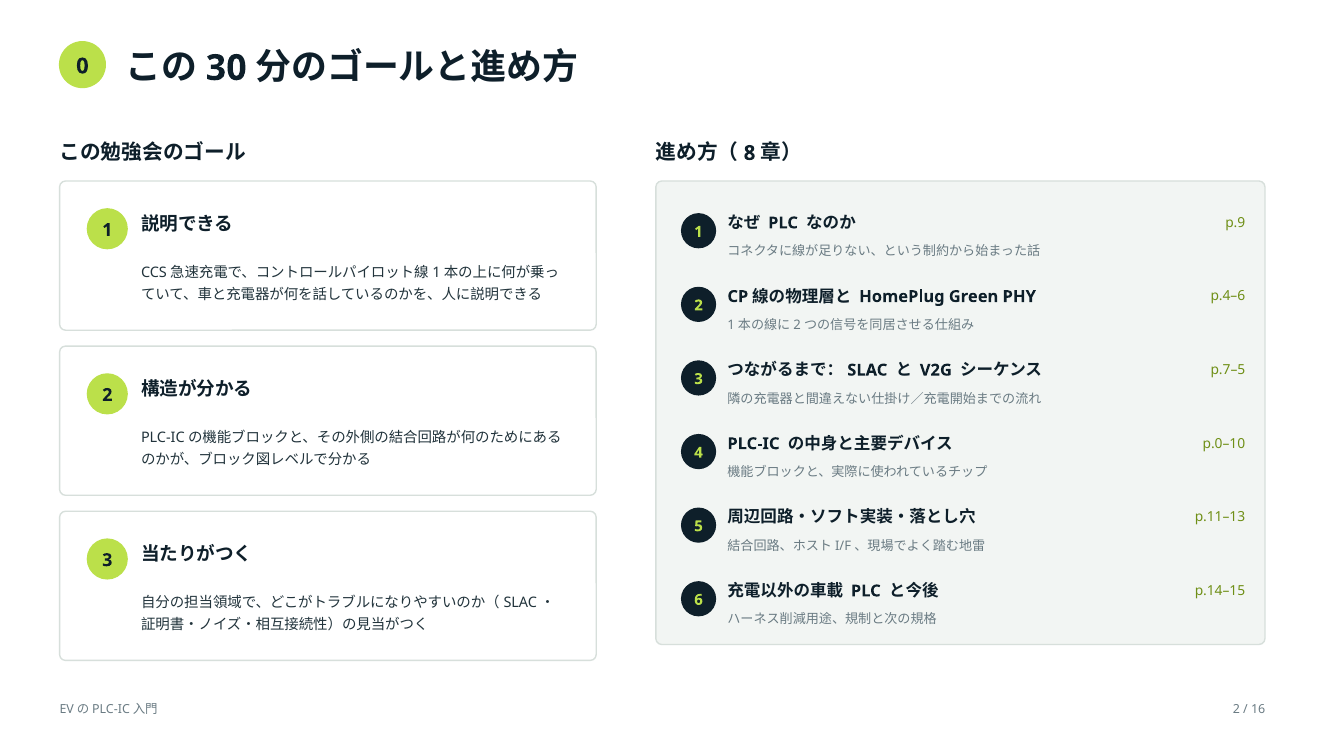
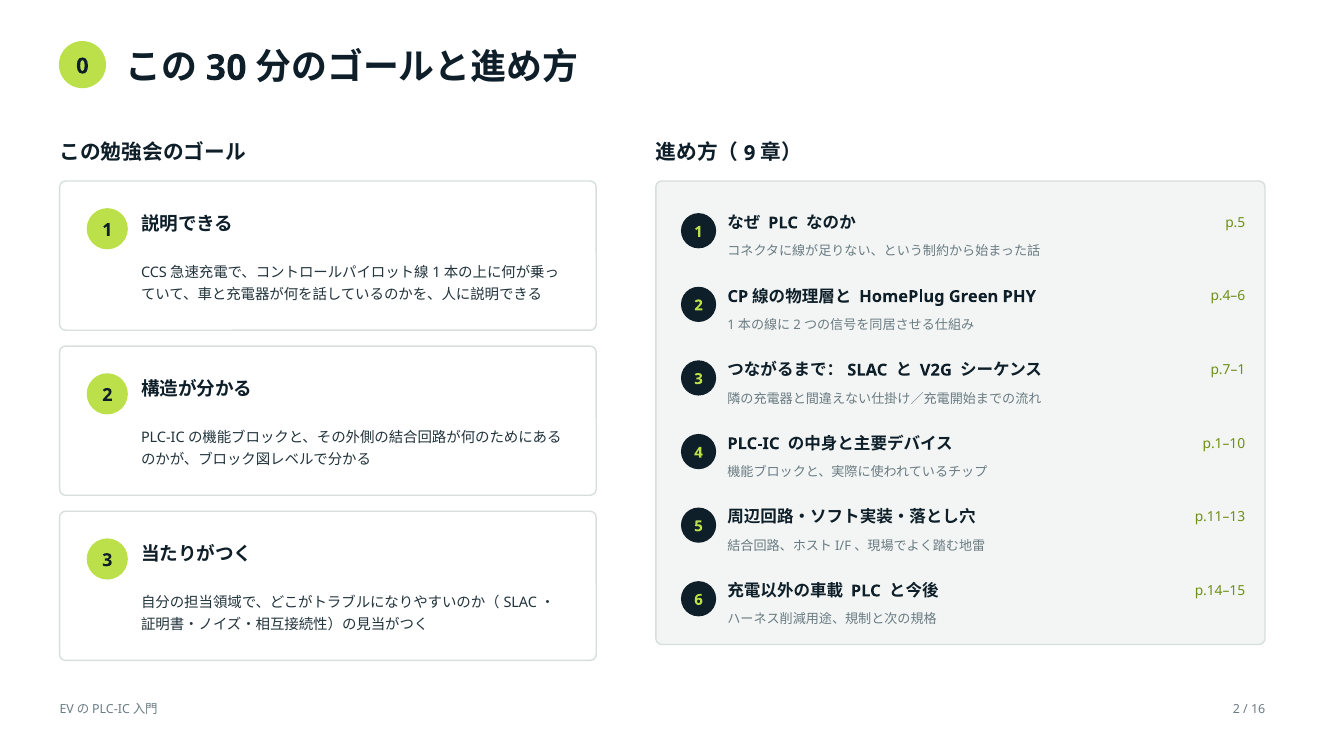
8: 8 -> 9
p.9: p.9 -> p.5
p.7–5: p.7–5 -> p.7–1
p.0–10: p.0–10 -> p.1–10
